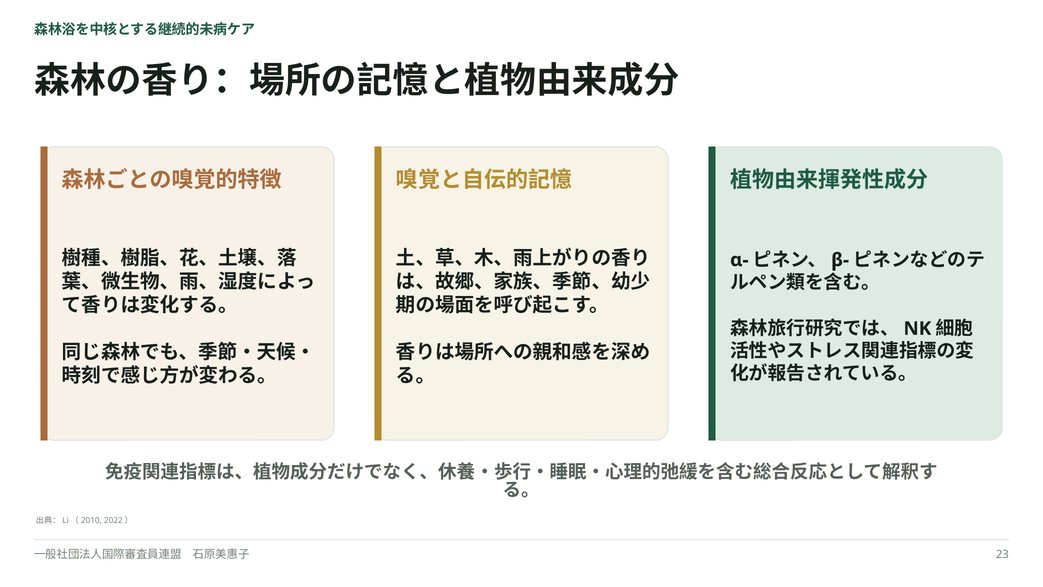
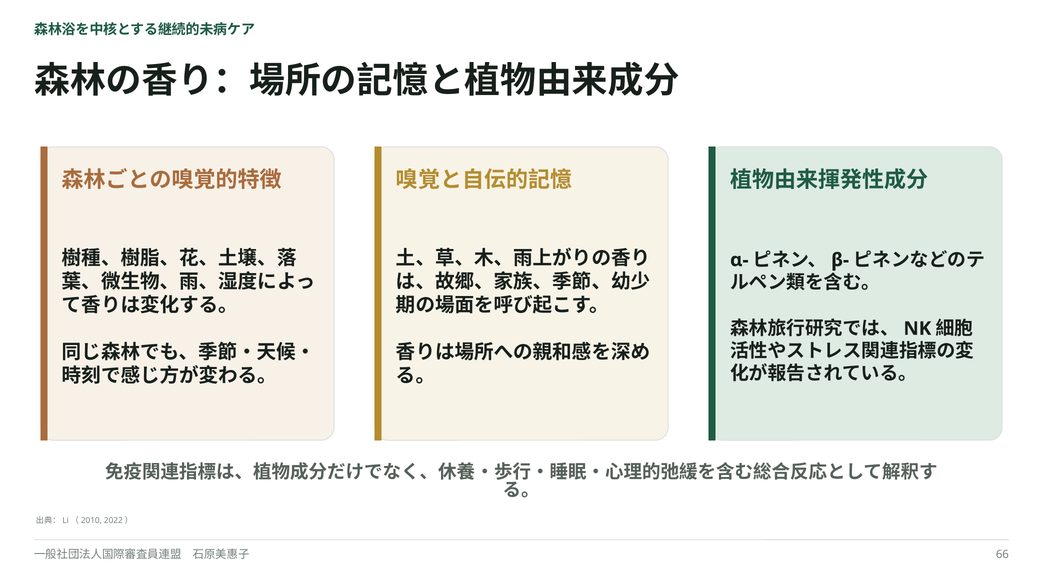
23: 23 -> 66
